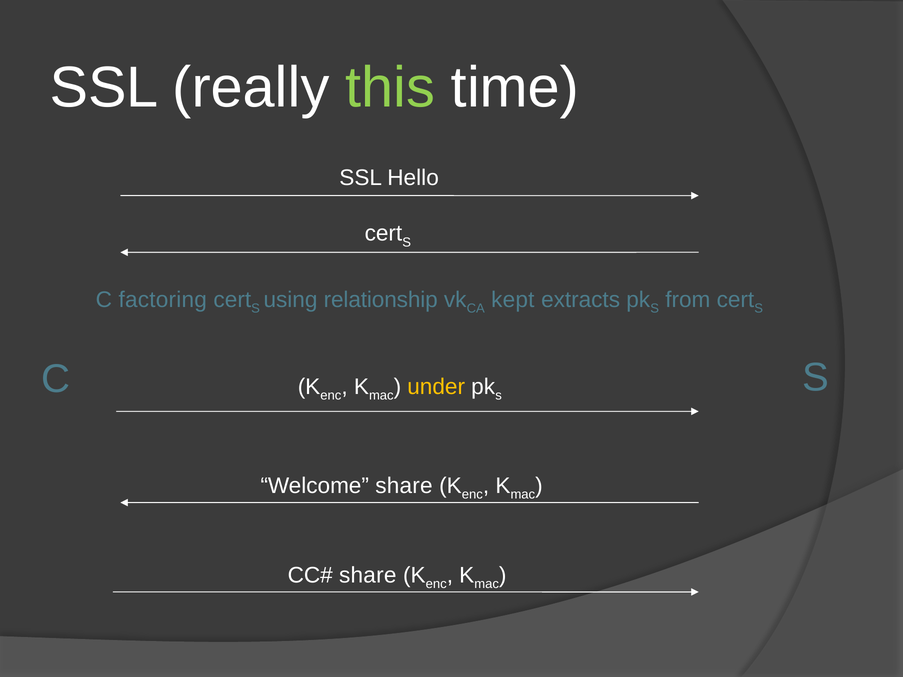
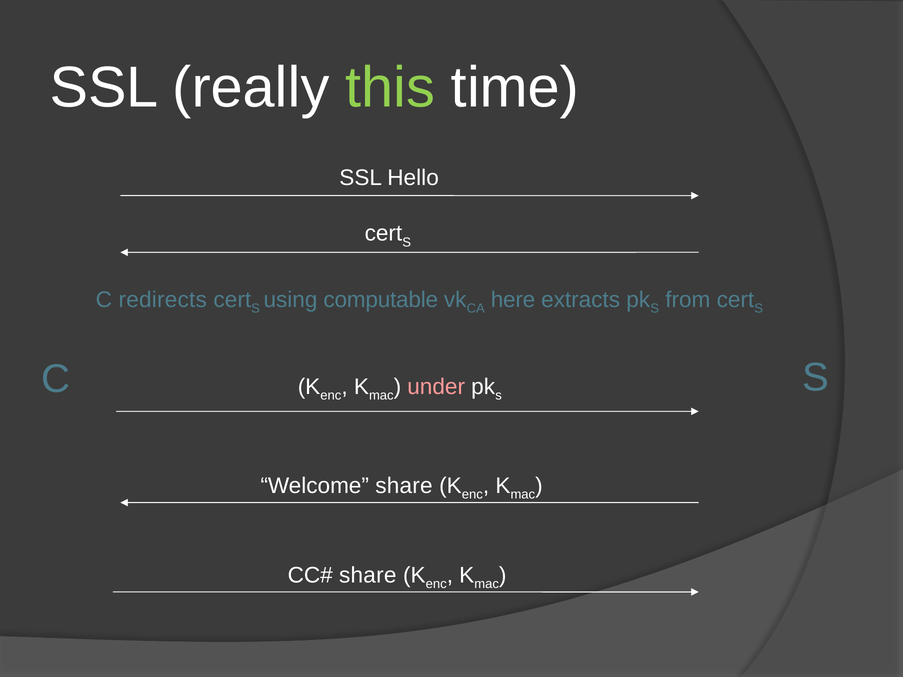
factoring: factoring -> redirects
relationship: relationship -> computable
kept: kept -> here
under colour: yellow -> pink
